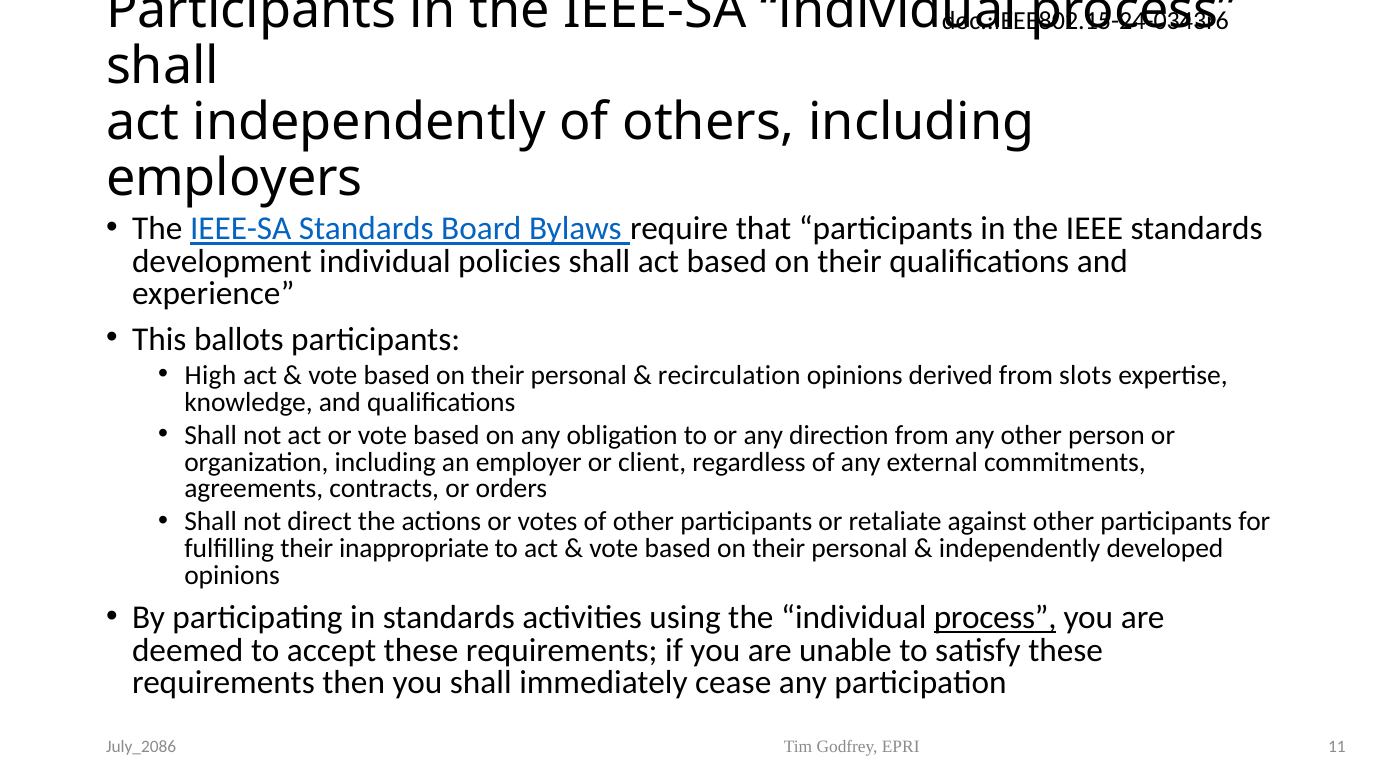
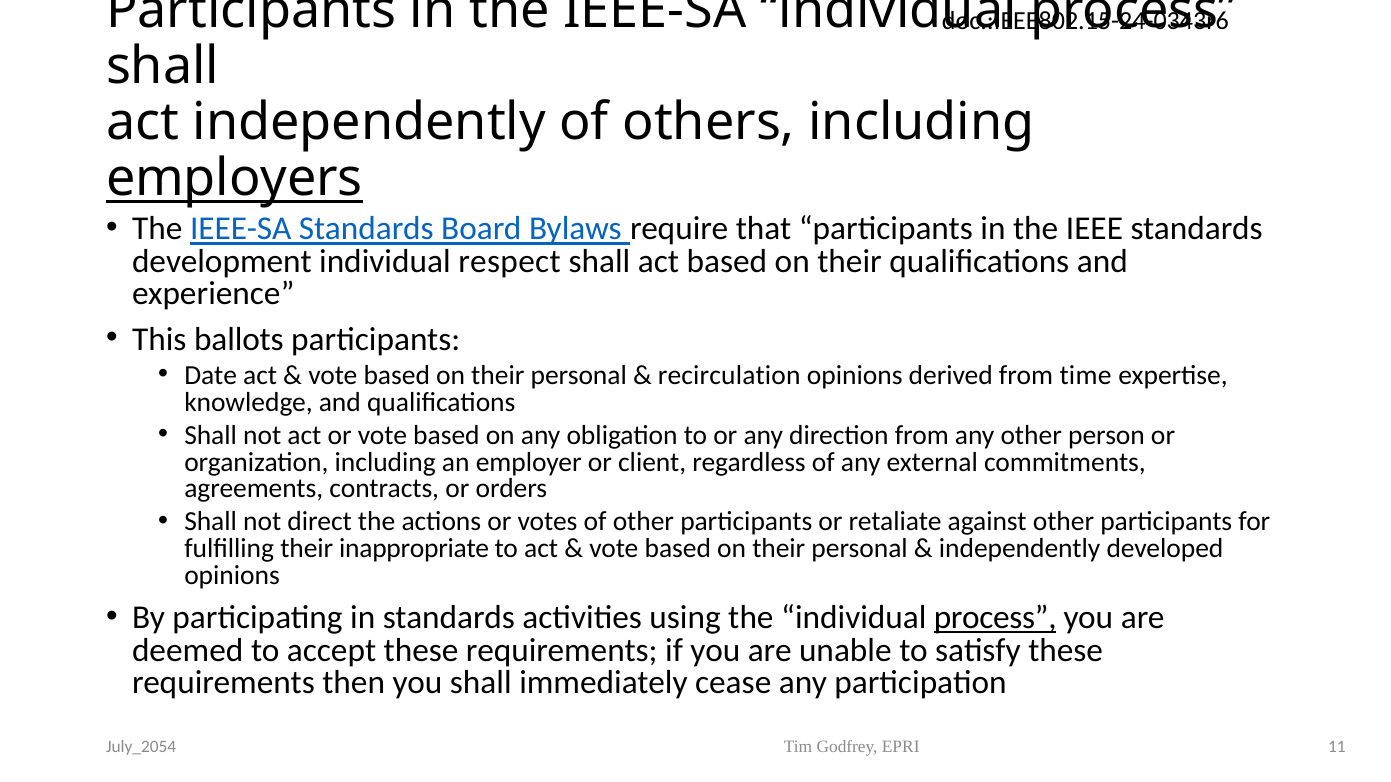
employers underline: none -> present
policies: policies -> respect
High: High -> Date
slots: slots -> time
July_2086: July_2086 -> July_2054
